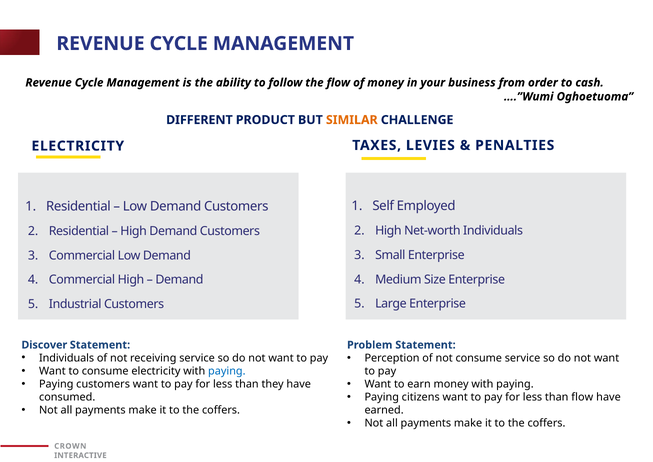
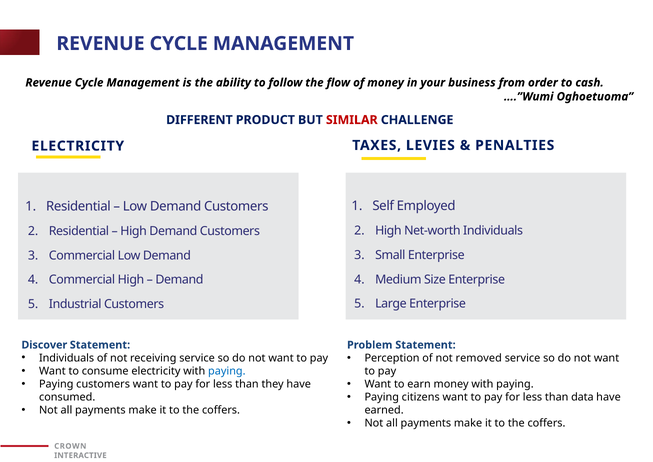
SIMILAR colour: orange -> red
not consume: consume -> removed
than flow: flow -> data
